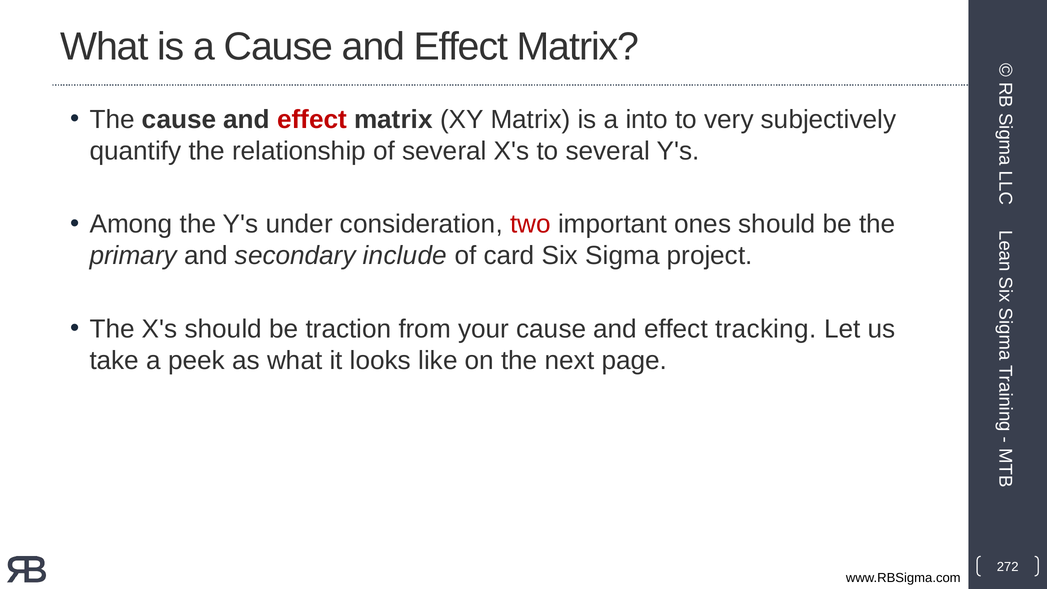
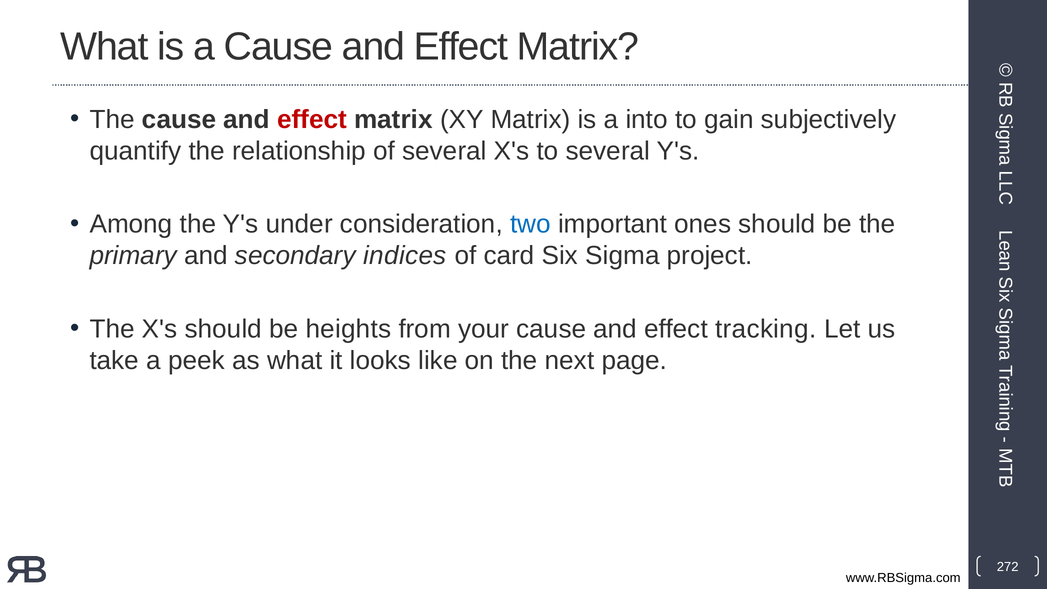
very: very -> gain
two colour: red -> blue
include: include -> indices
traction: traction -> heights
